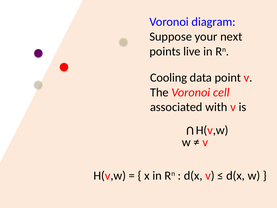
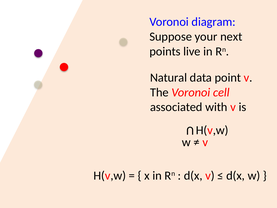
Cooling: Cooling -> Natural
